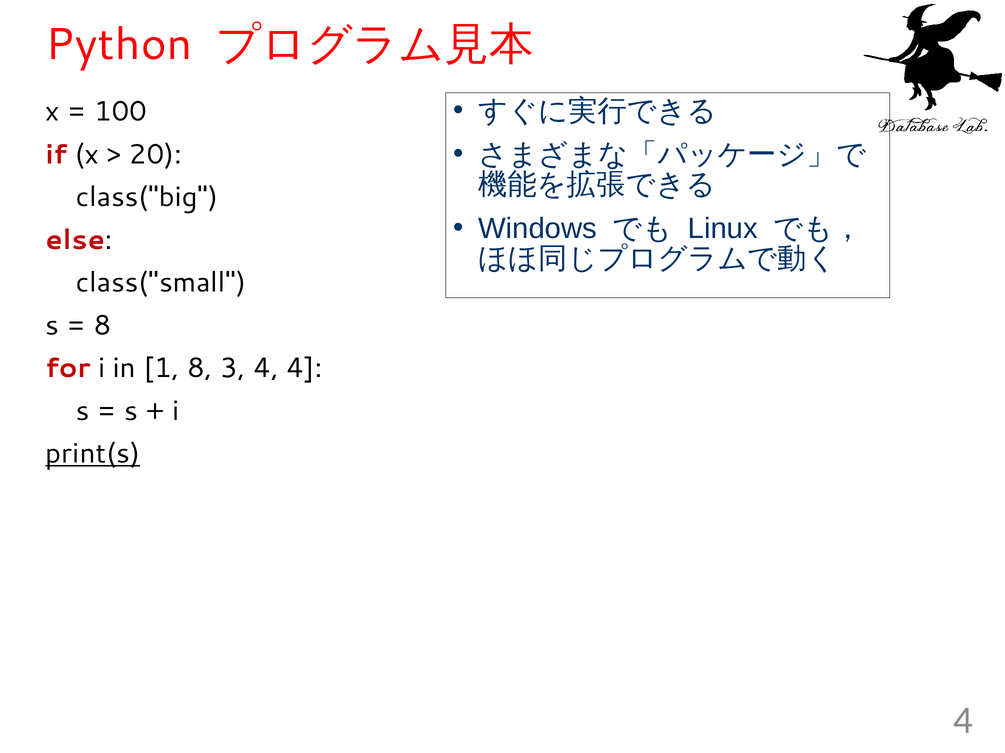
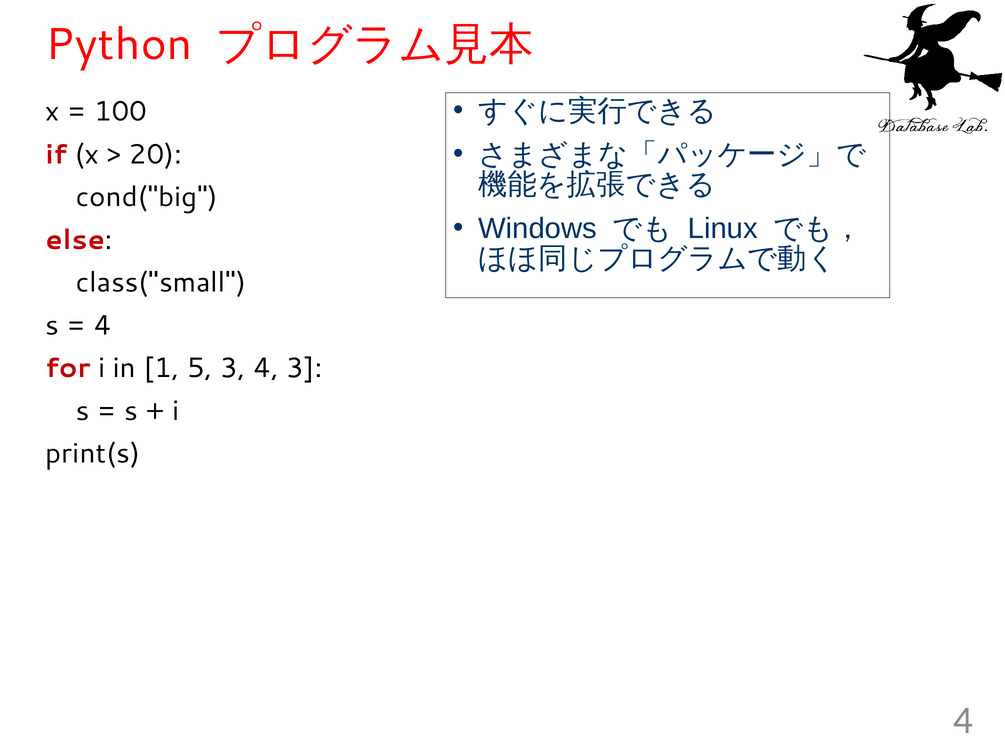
class("big: class("big -> cond("big
8 at (102, 326): 8 -> 4
1 8: 8 -> 5
4 4: 4 -> 3
print(s underline: present -> none
